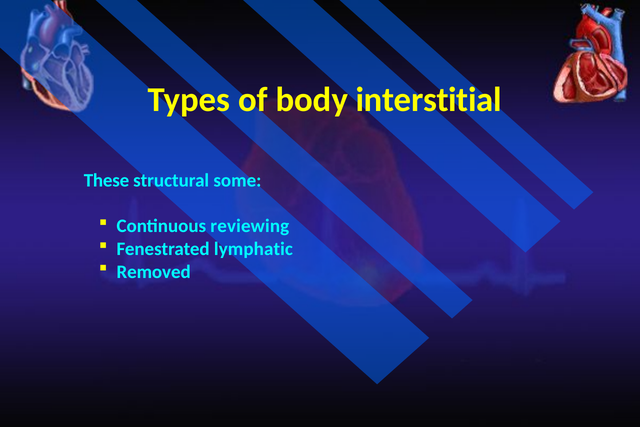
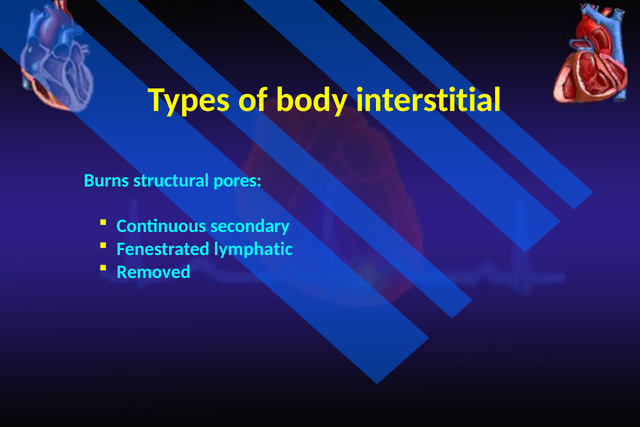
These: These -> Burns
some: some -> pores
reviewing: reviewing -> secondary
